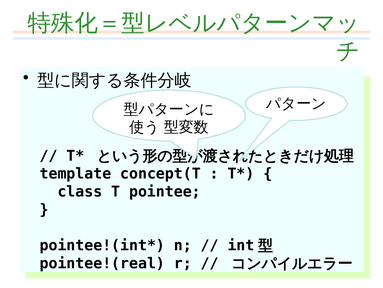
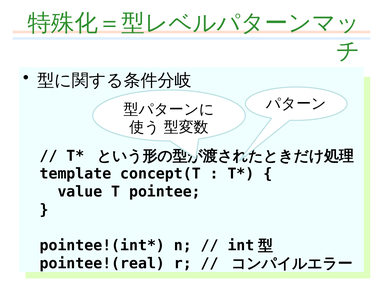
class: class -> value
